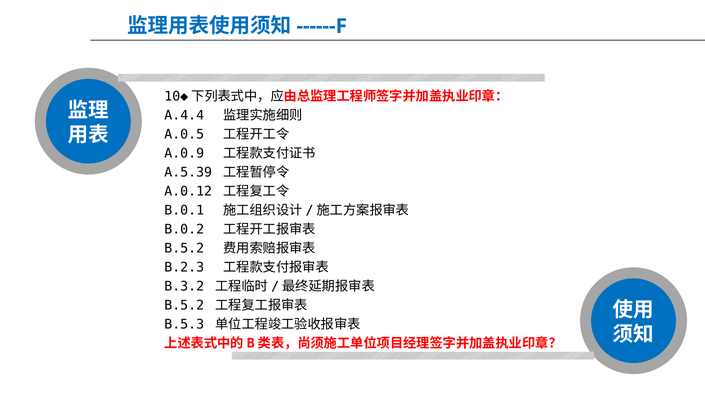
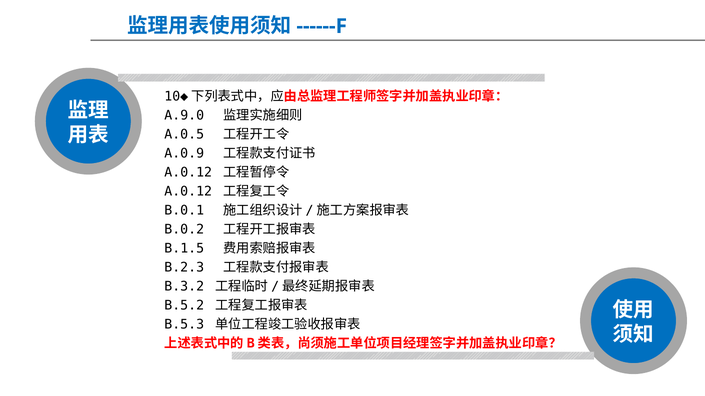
A.4.4: A.4.4 -> A.9.0
A.5.39 at (188, 172): A.5.39 -> A.0.12
B.5.2 at (184, 248): B.5.2 -> B.1.5
